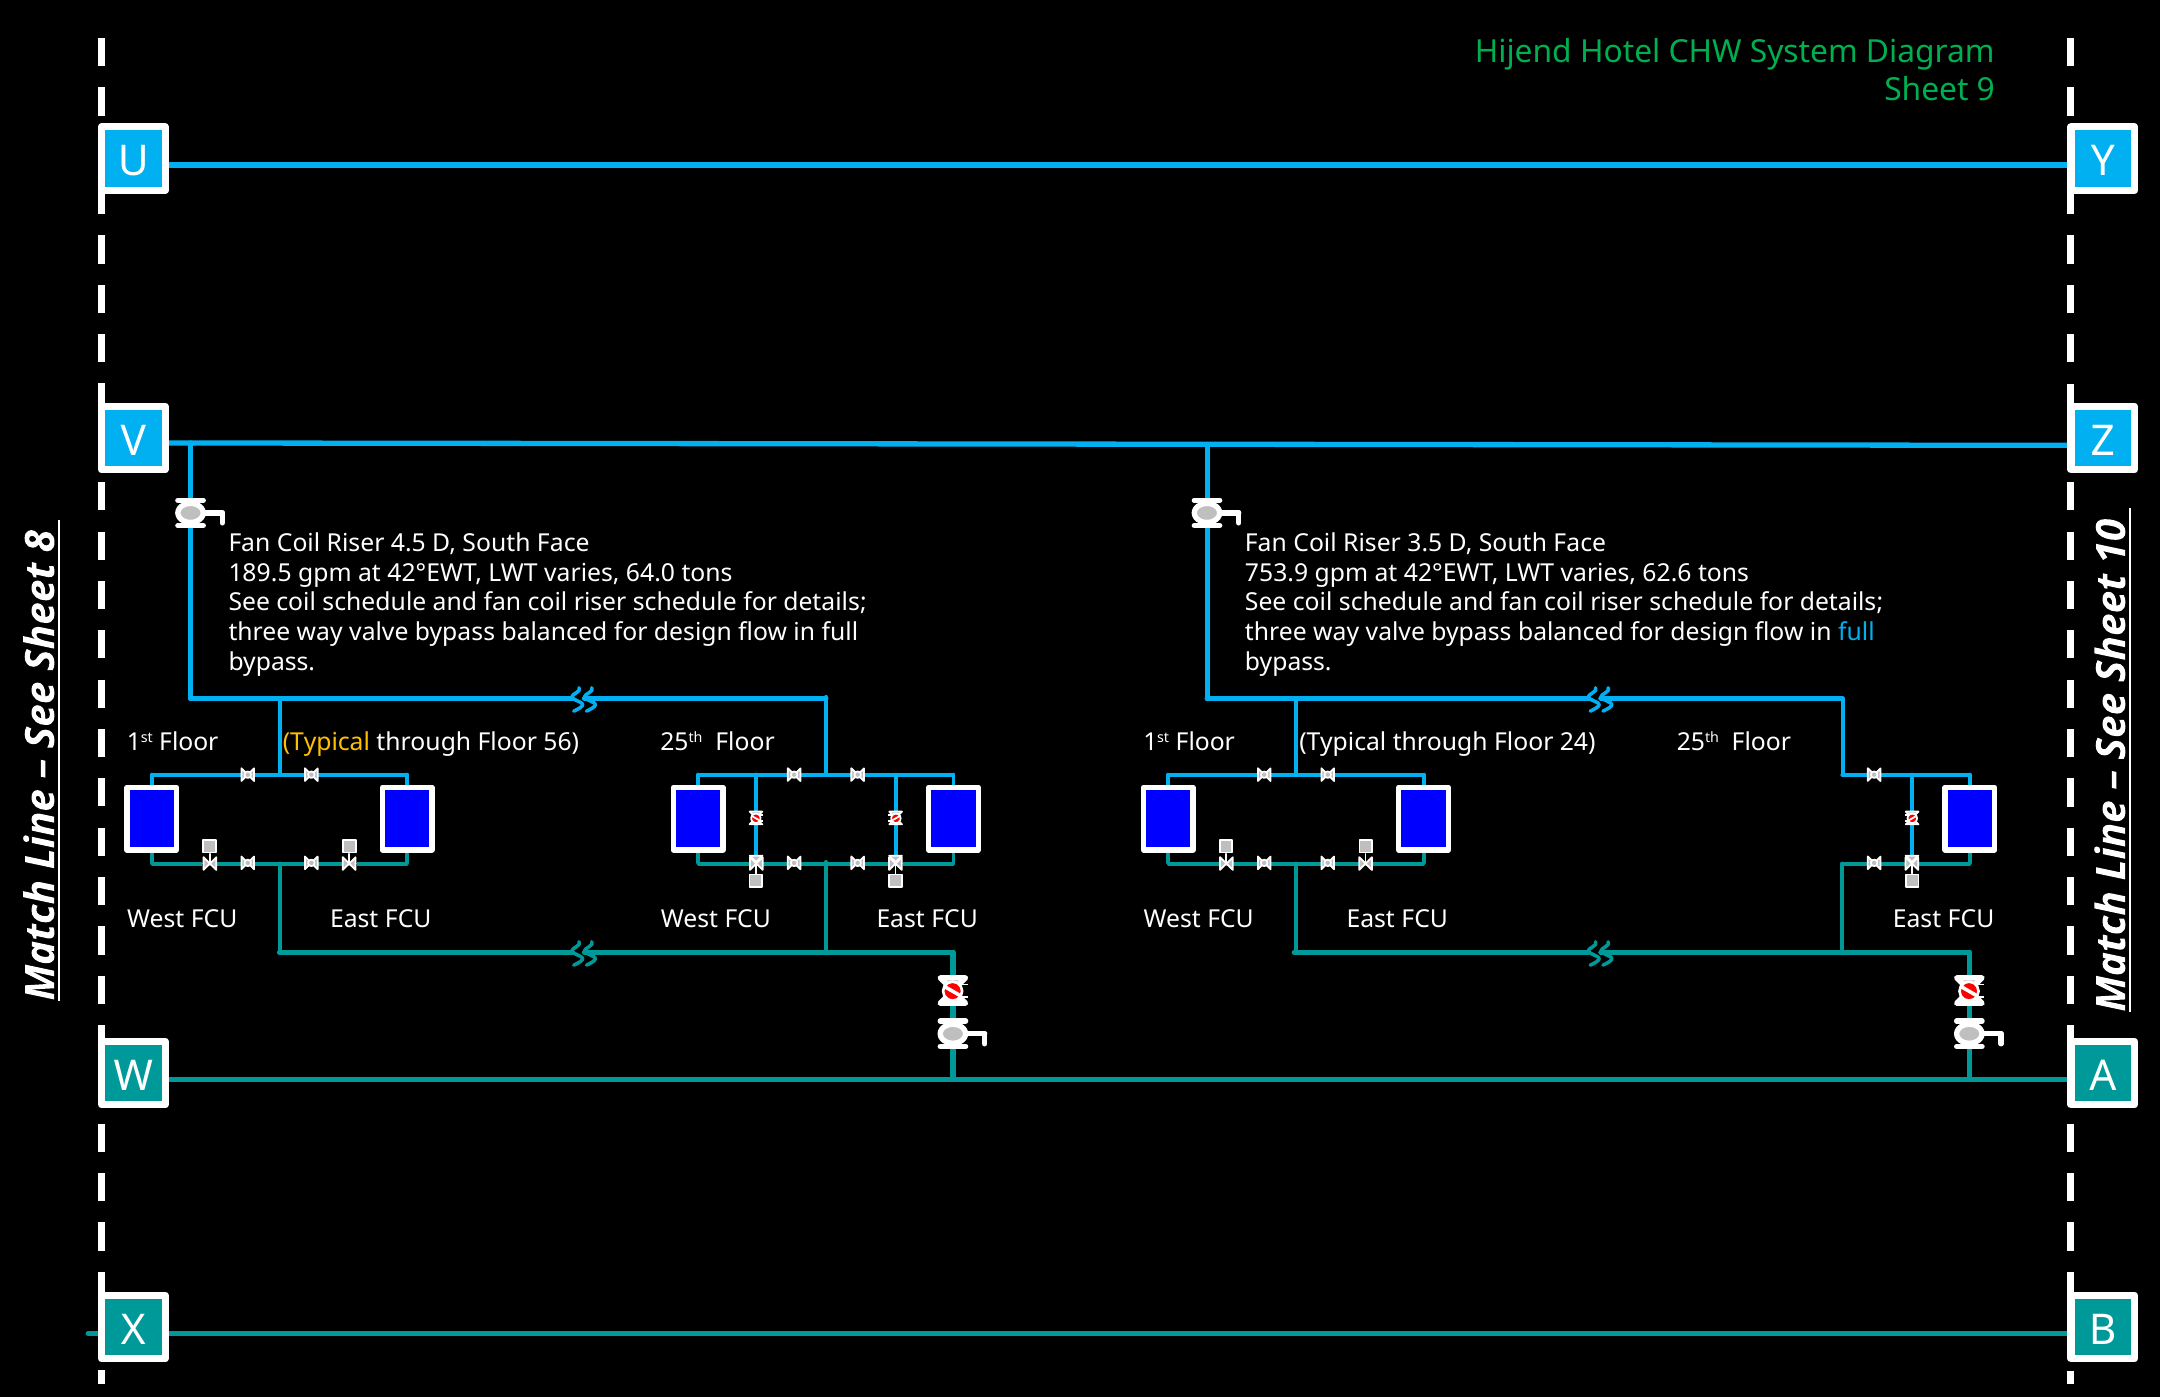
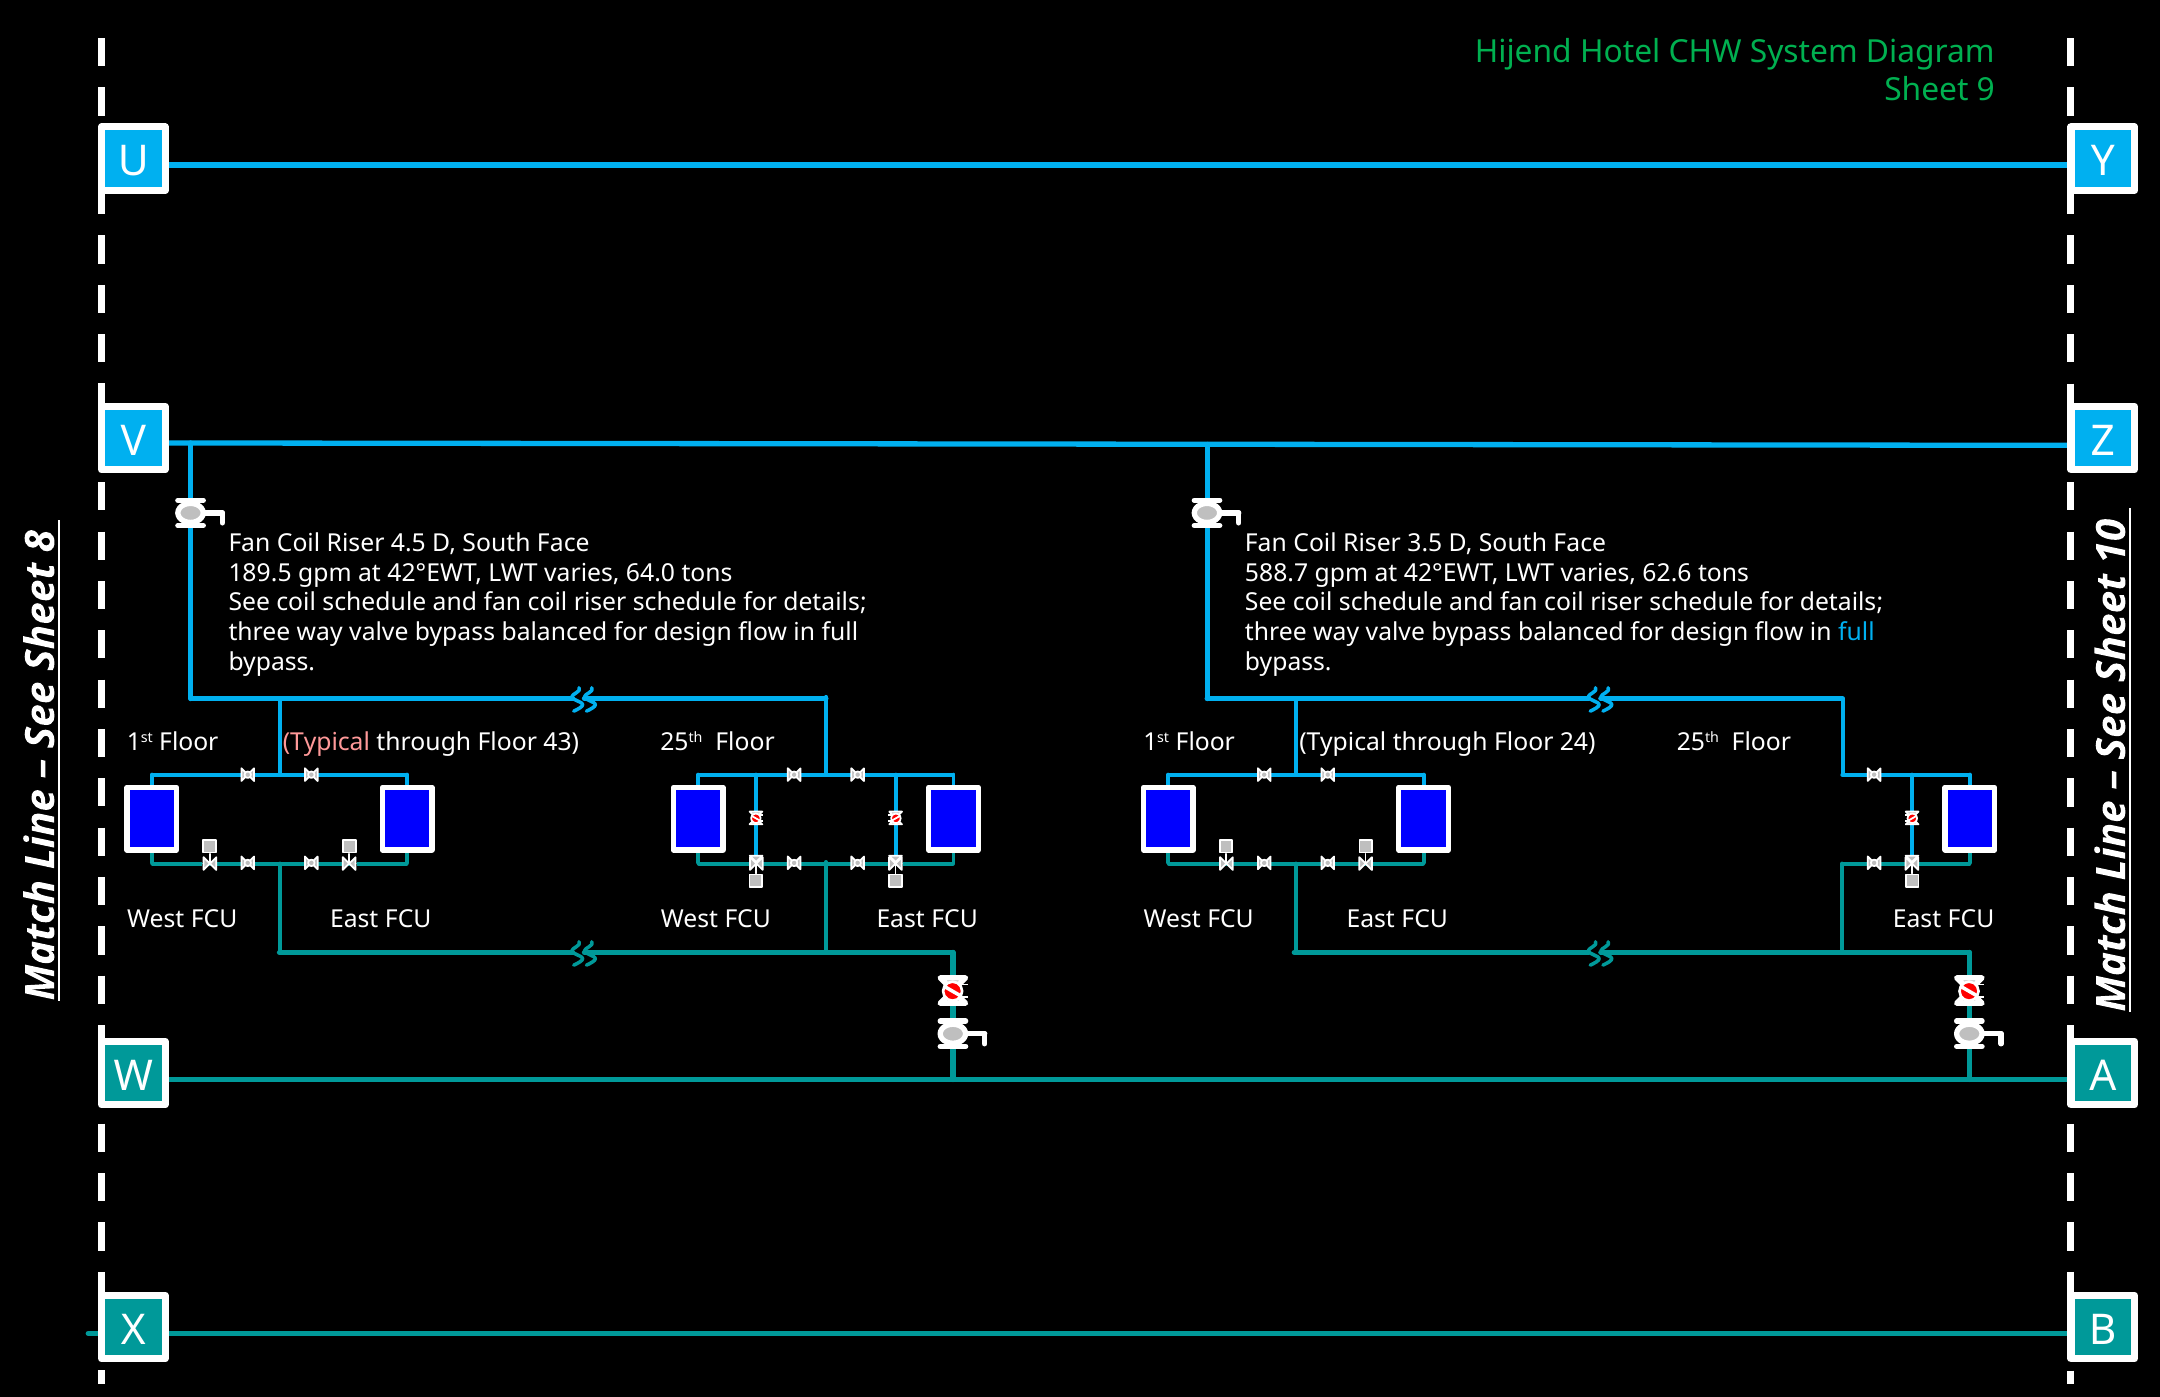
753.9: 753.9 -> 588.7
Typical at (326, 742) colour: yellow -> pink
56: 56 -> 43
